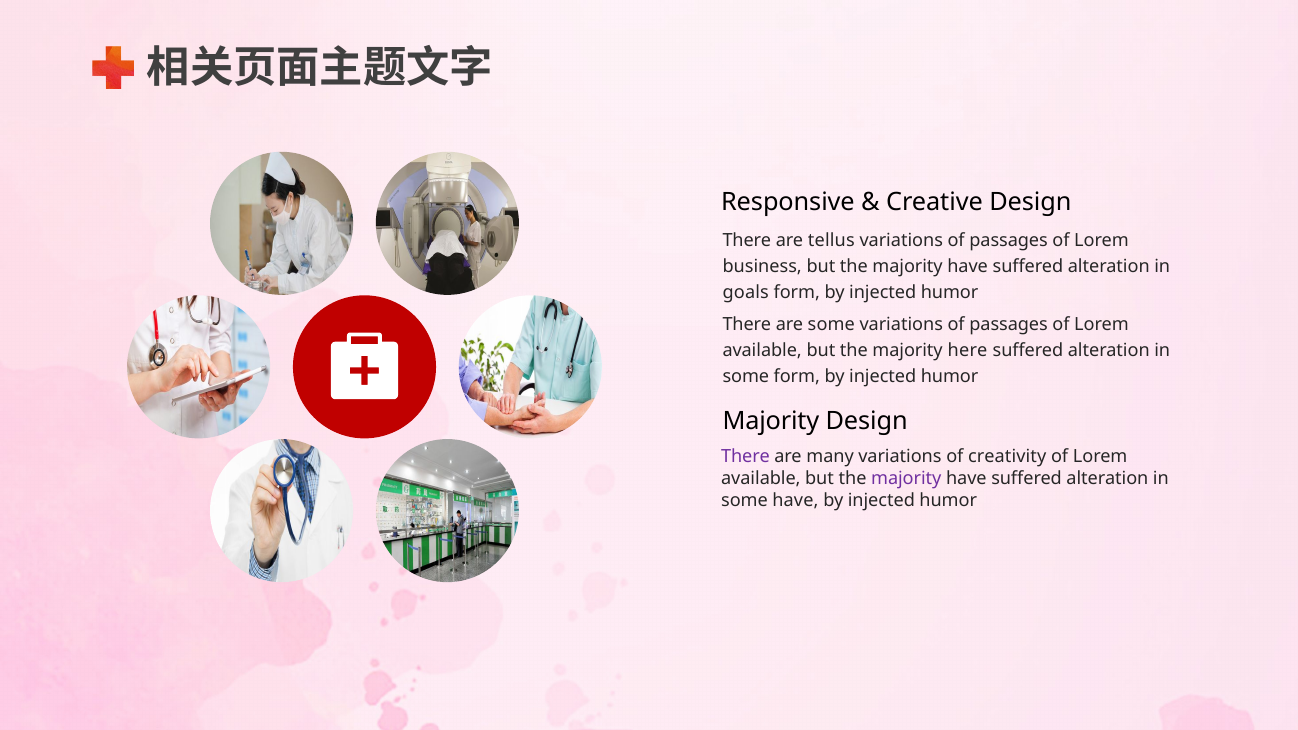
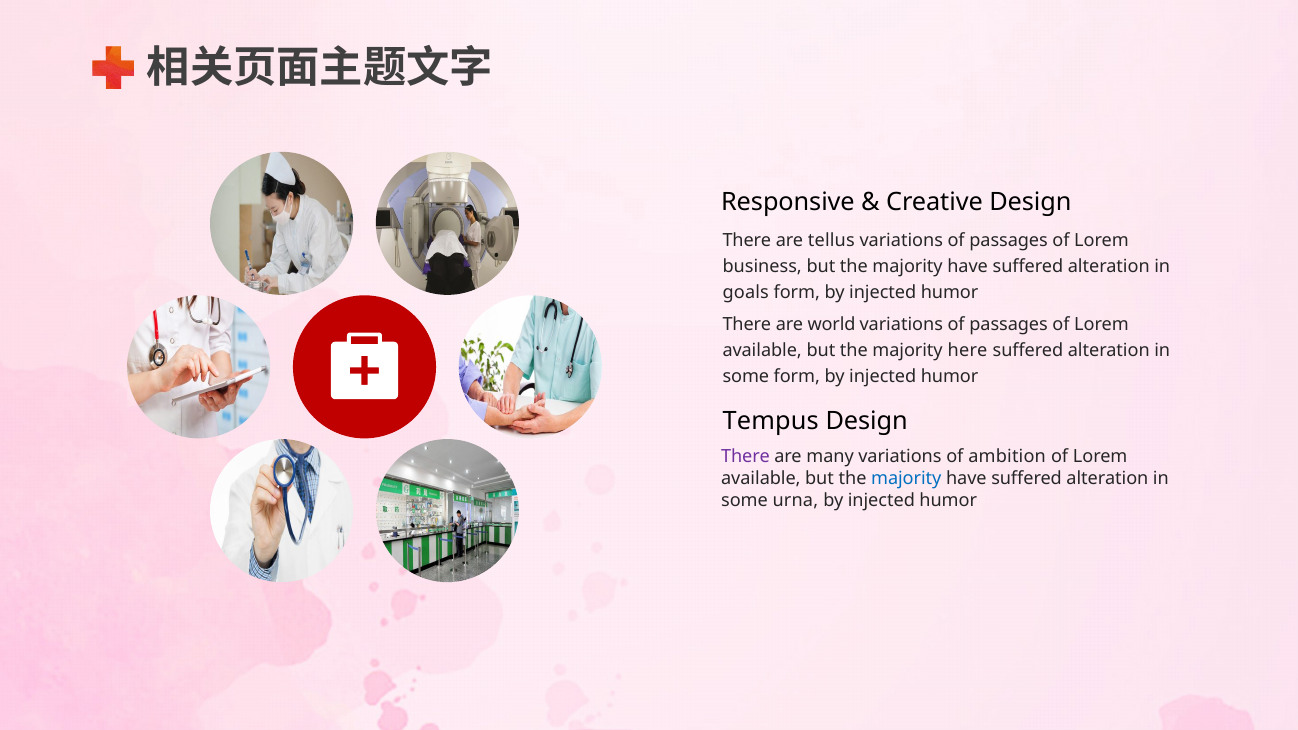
are some: some -> world
Majority at (771, 421): Majority -> Tempus
creativity: creativity -> ambition
majority at (906, 479) colour: purple -> blue
some have: have -> urna
